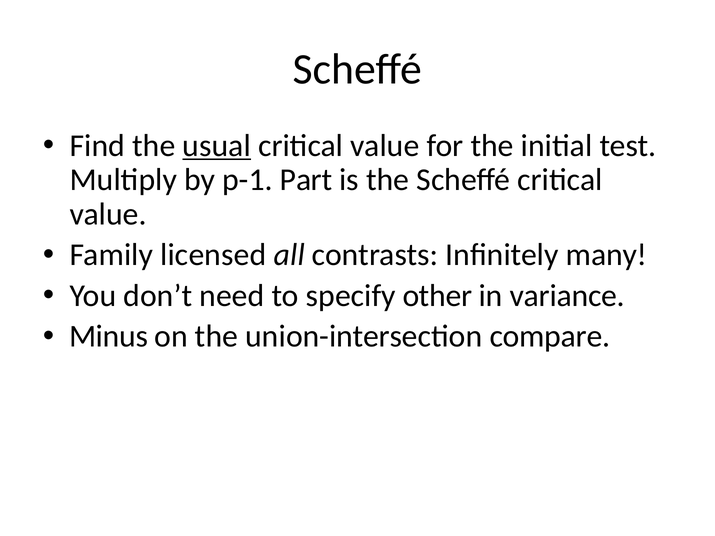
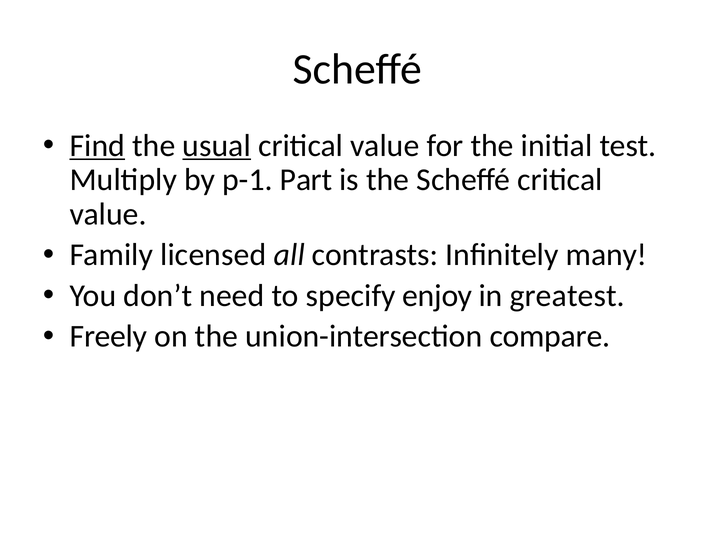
Find underline: none -> present
other: other -> enjoy
variance: variance -> greatest
Minus: Minus -> Freely
